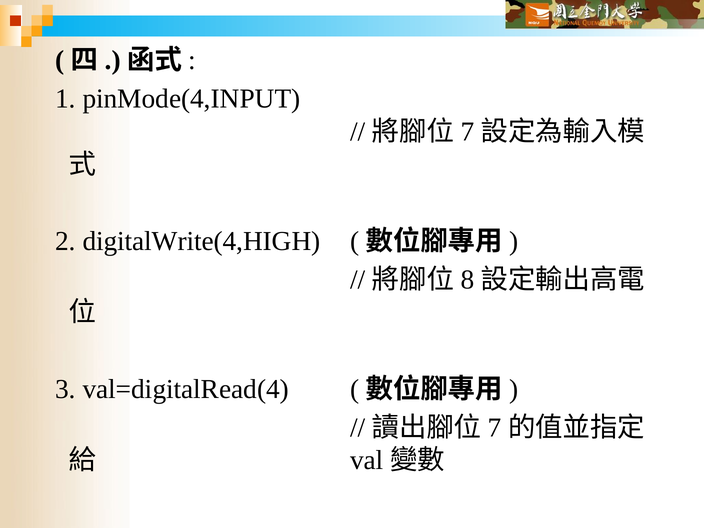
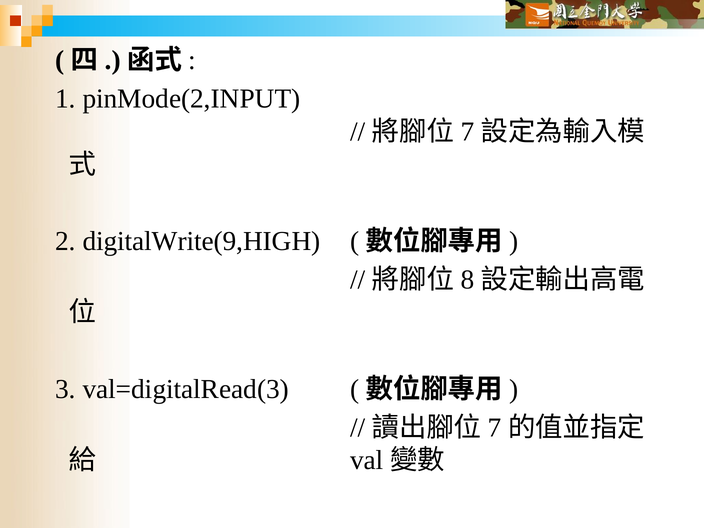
pinMode(4,INPUT: pinMode(4,INPUT -> pinMode(2,INPUT
digitalWrite(4,HIGH: digitalWrite(4,HIGH -> digitalWrite(9,HIGH
val=digitalRead(4: val=digitalRead(4 -> val=digitalRead(3
